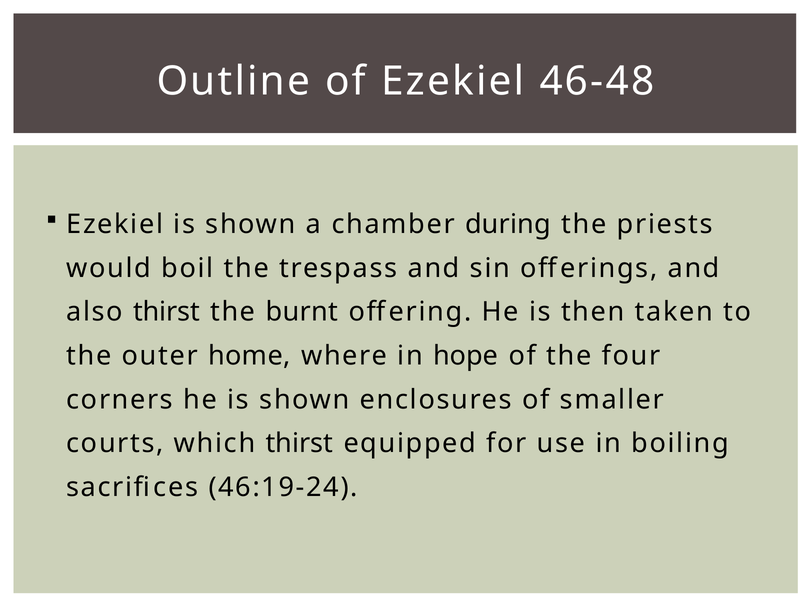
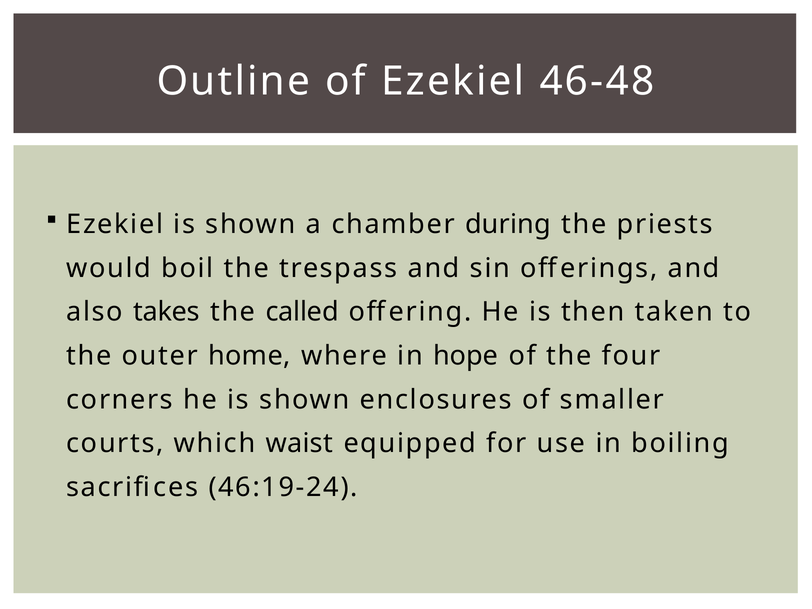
also thirst: thirst -> takes
burnt: burnt -> called
which thirst: thirst -> waist
